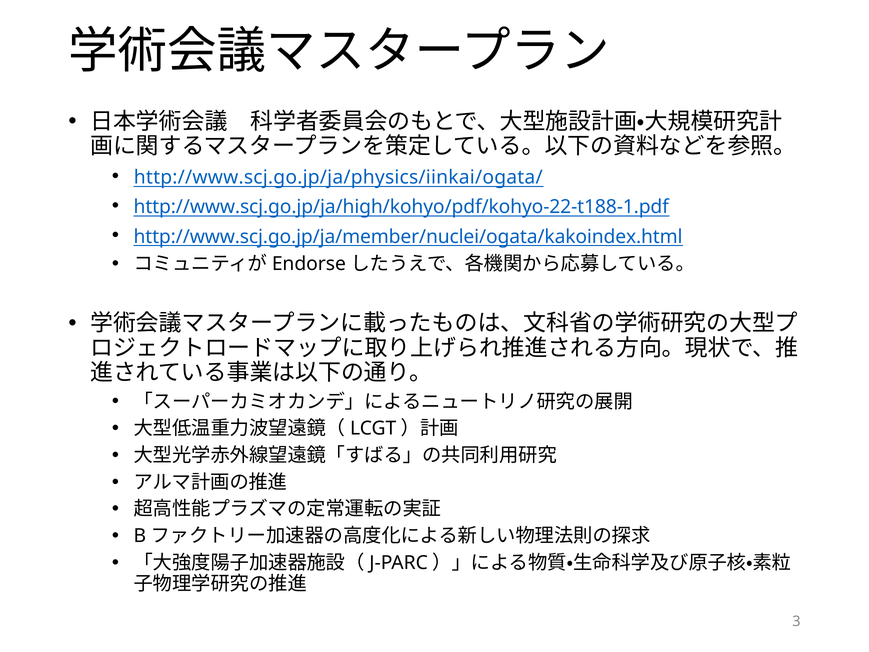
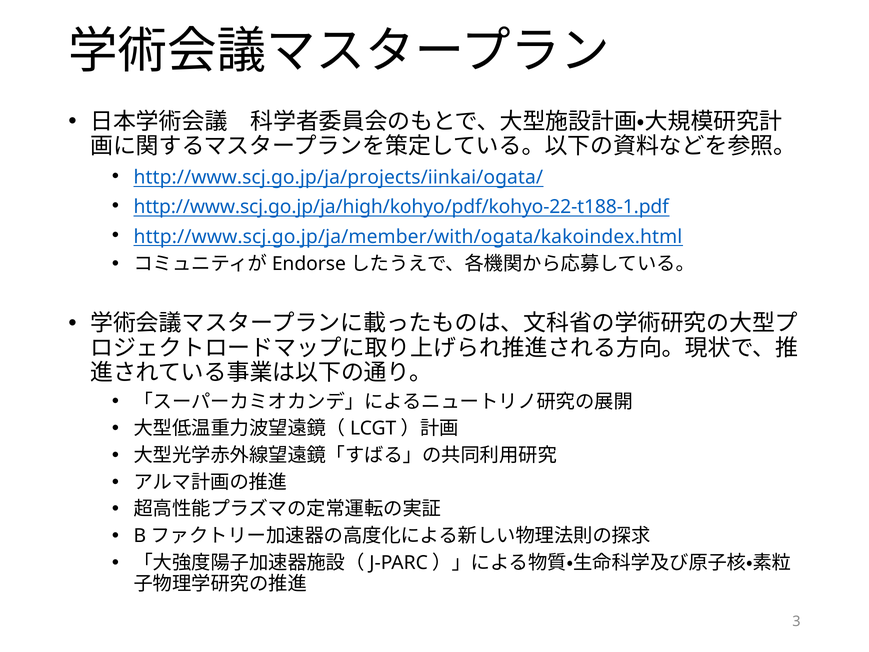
http://www.scj.go.jp/ja/physics/iinkai/ogata/: http://www.scj.go.jp/ja/physics/iinkai/ogata/ -> http://www.scj.go.jp/ja/projects/iinkai/ogata/
http://www.scj.go.jp/ja/member/nuclei/ogata/kakoindex.html: http://www.scj.go.jp/ja/member/nuclei/ogata/kakoindex.html -> http://www.scj.go.jp/ja/member/with/ogata/kakoindex.html
